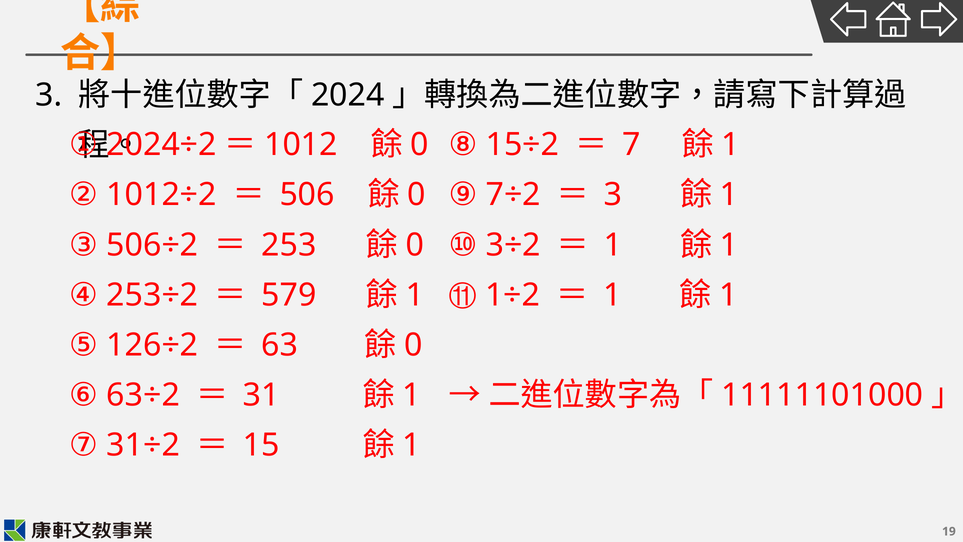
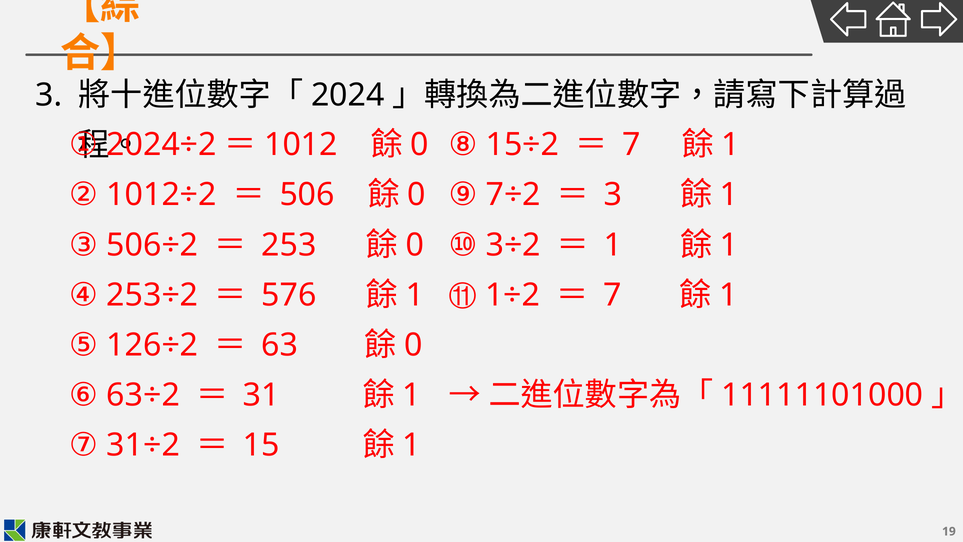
579: 579 -> 576
1 at (612, 295): 1 -> 7
